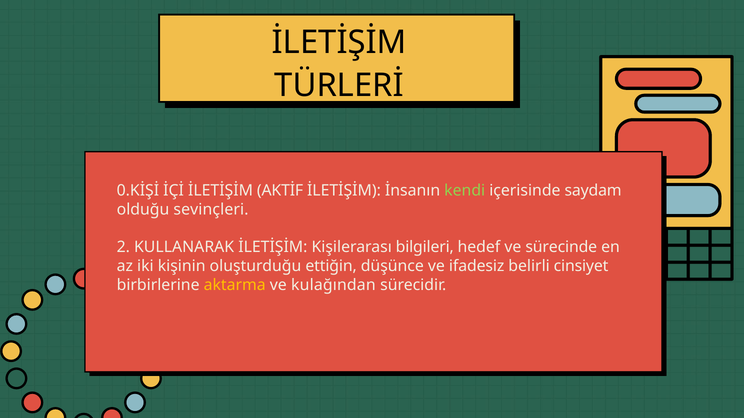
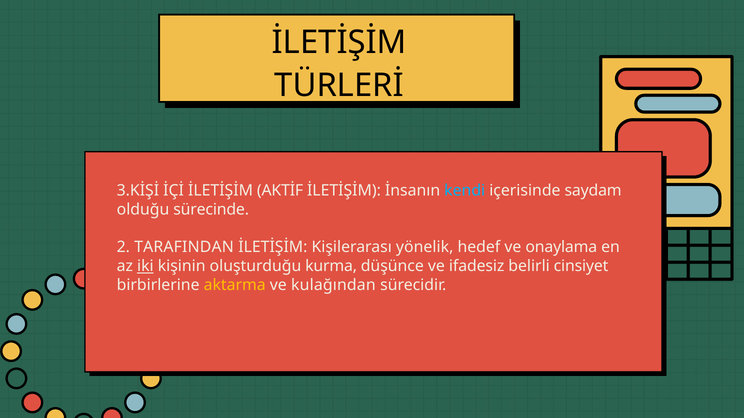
0.KİŞİ: 0.KİŞİ -> 3.KİŞİ
kendi colour: light green -> light blue
sevinçleri: sevinçleri -> sürecinde
KULLANARAK: KULLANARAK -> TARAFINDAN
bilgileri: bilgileri -> yönelik
sürecinde: sürecinde -> onaylama
iki underline: none -> present
ettiğin: ettiğin -> kurma
